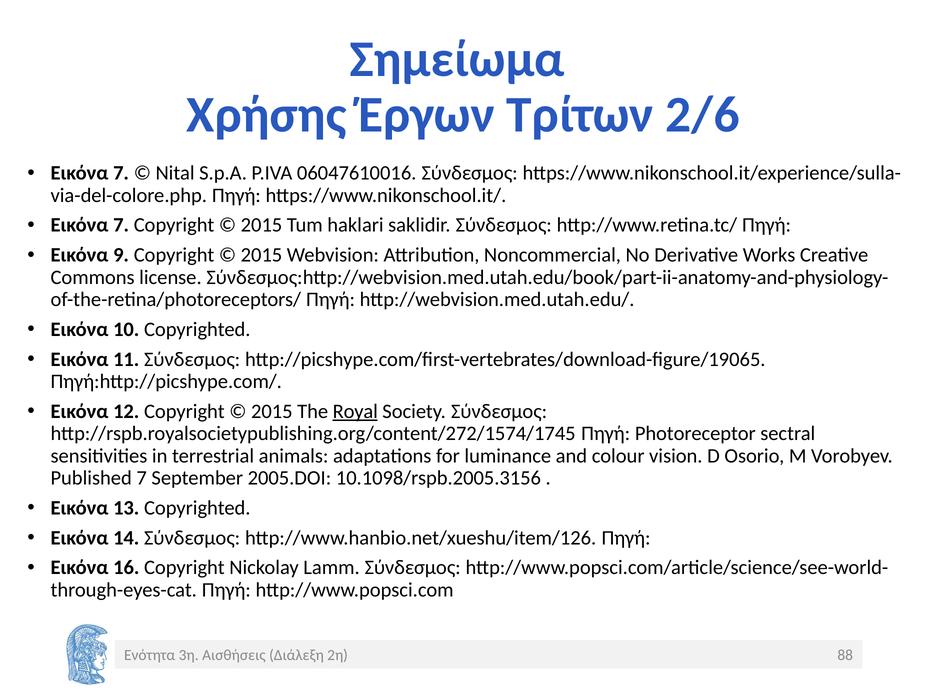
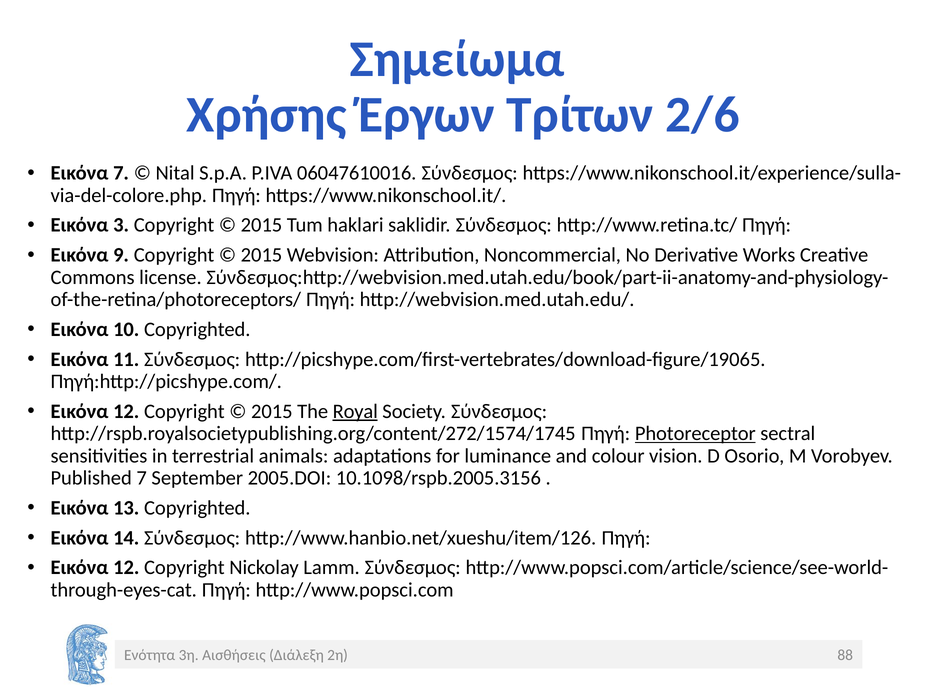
7 at (121, 225): 7 -> 3
Photoreceptor underline: none -> present
16 at (126, 568): 16 -> 12
